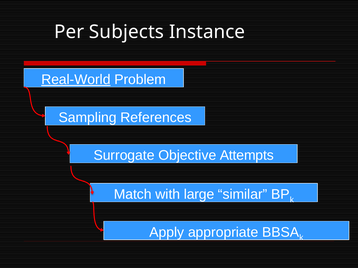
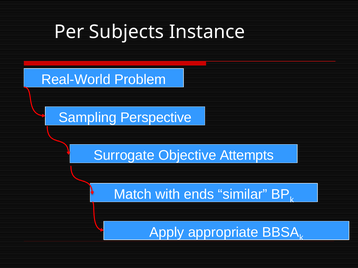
Real-World underline: present -> none
References: References -> Perspective
large: large -> ends
